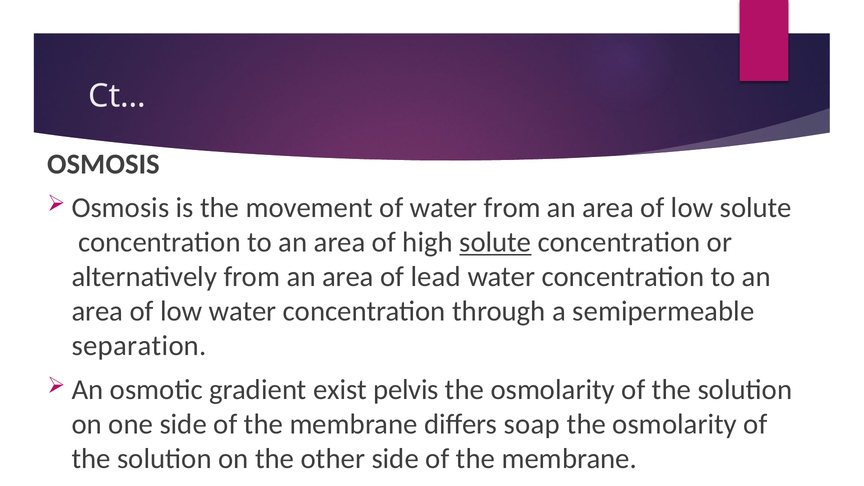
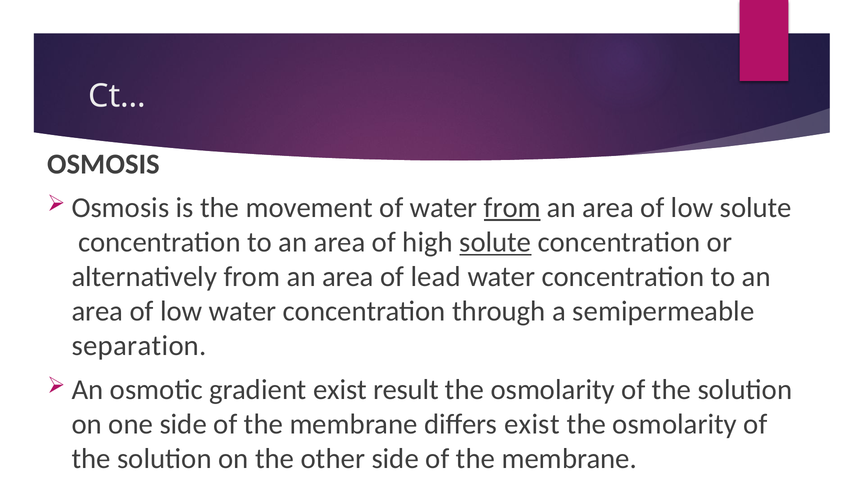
from at (512, 208) underline: none -> present
pelvis: pelvis -> result
differs soap: soap -> exist
